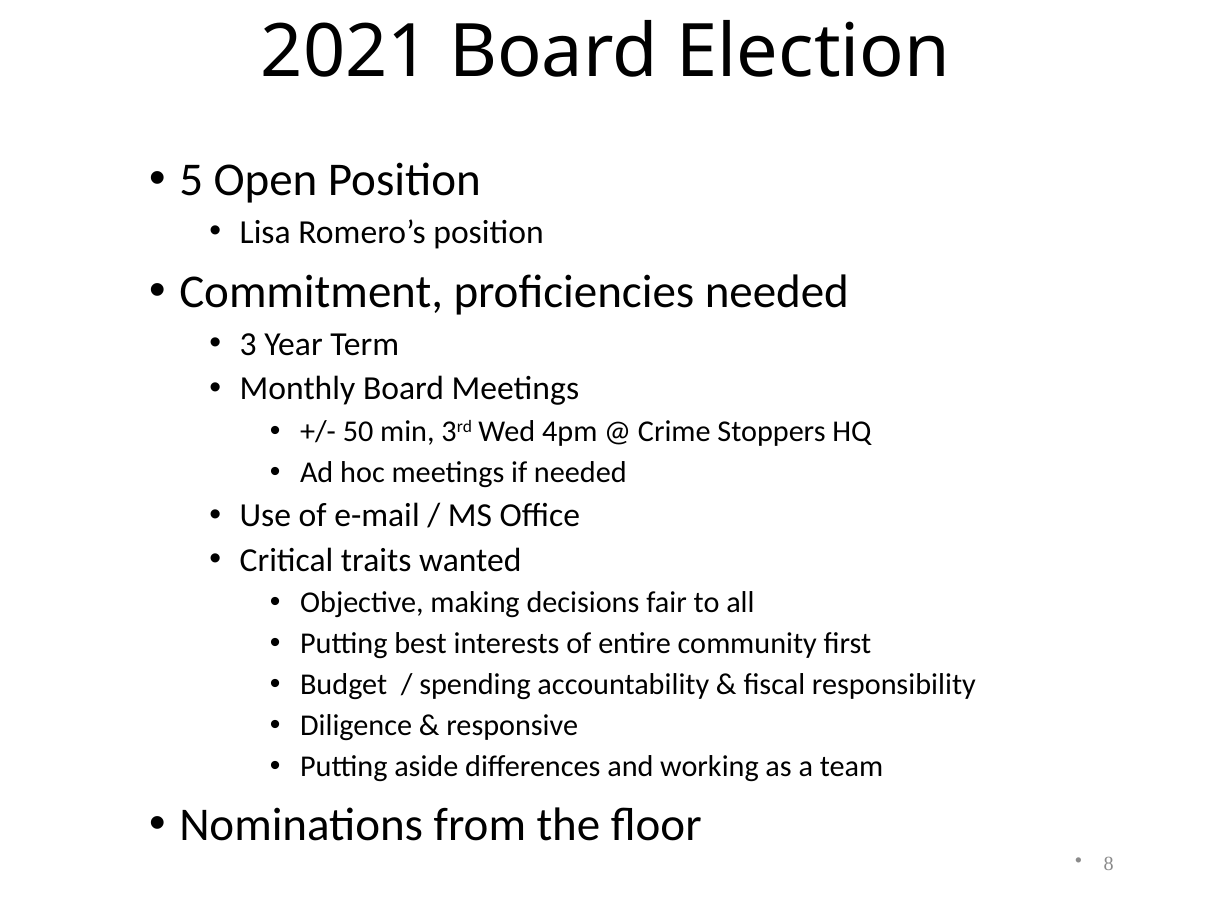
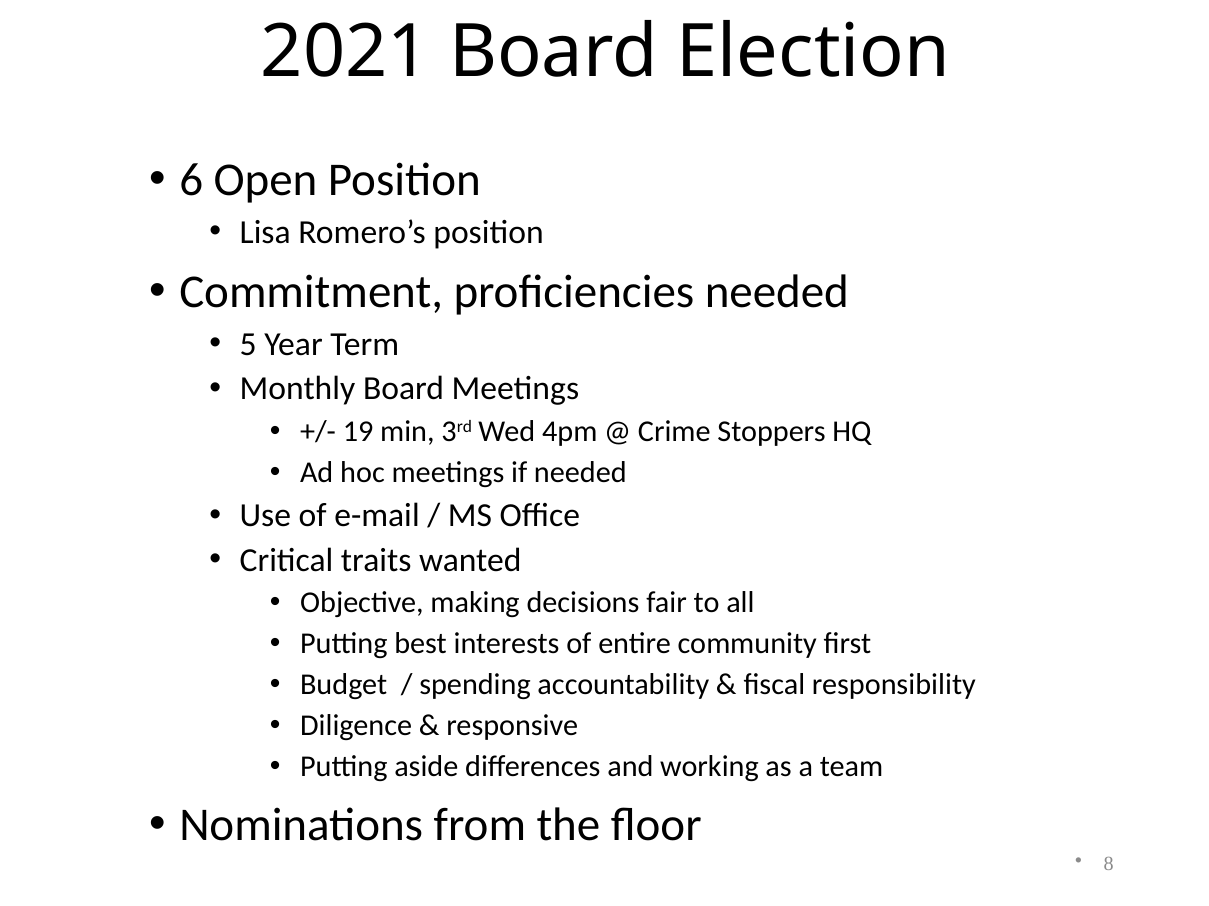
5: 5 -> 6
3: 3 -> 5
50: 50 -> 19
